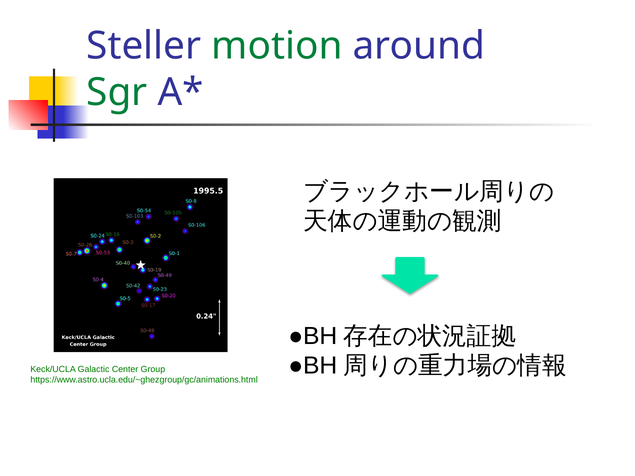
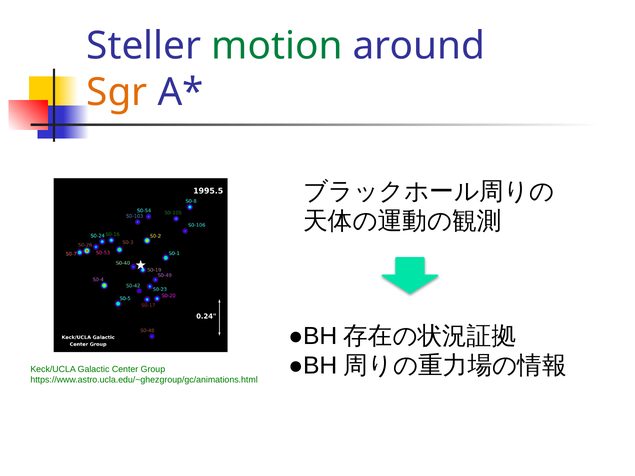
Sgr colour: green -> orange
